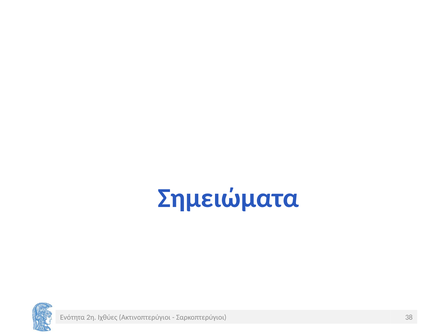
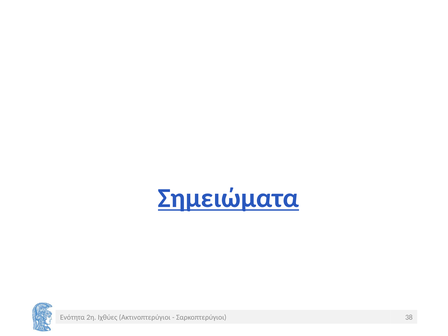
Σημειώματα underline: none -> present
